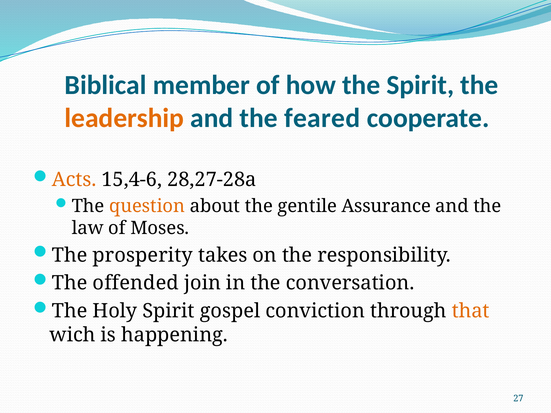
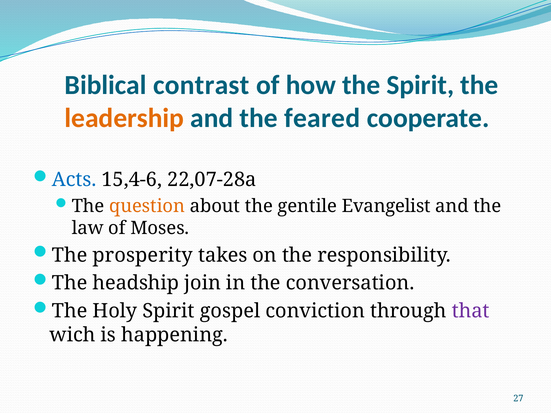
member: member -> contrast
Acts colour: orange -> blue
28,27-28a: 28,27-28a -> 22,07-28a
Assurance: Assurance -> Evangelist
offended: offended -> headship
that colour: orange -> purple
